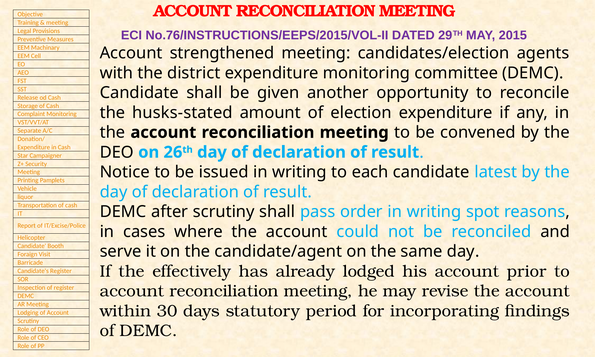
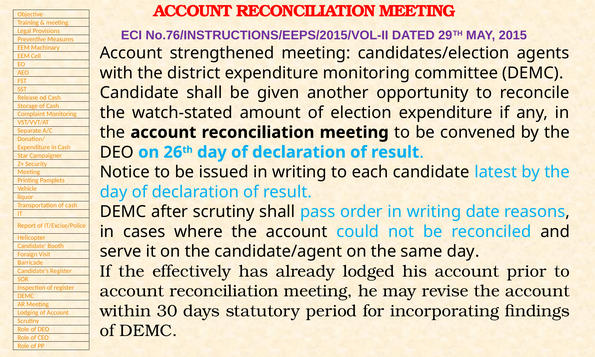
husks-stated: husks-stated -> watch-stated
spot: spot -> date
